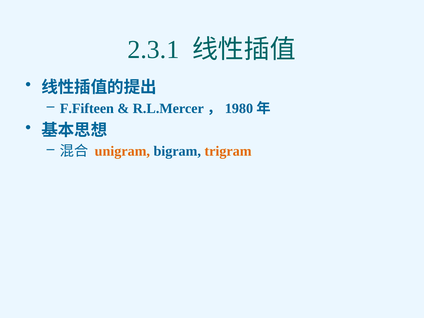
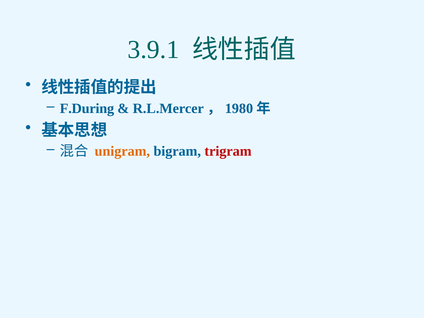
2.3.1: 2.3.1 -> 3.9.1
F.Fifteen: F.Fifteen -> F.During
trigram colour: orange -> red
